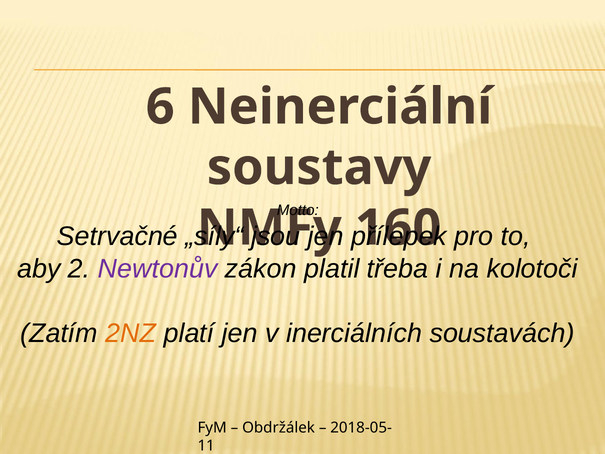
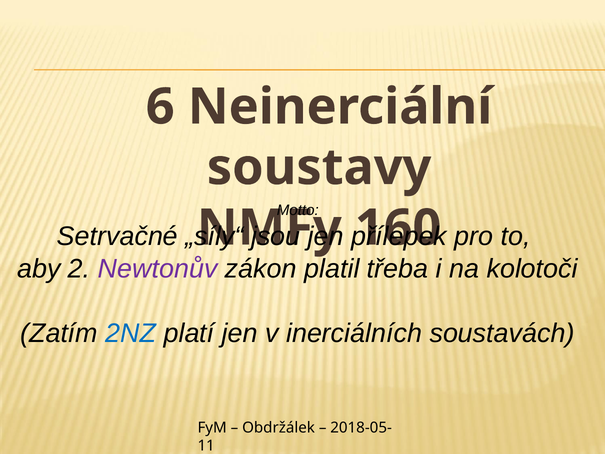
2NZ colour: orange -> blue
